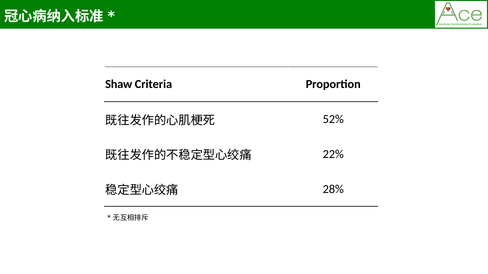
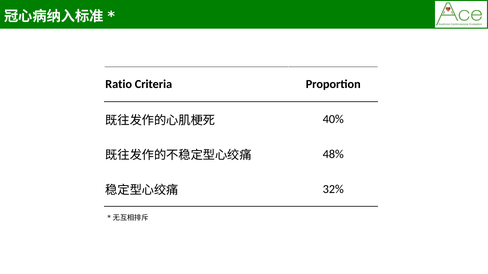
Shaw: Shaw -> Ratio
52%: 52% -> 40%
22%: 22% -> 48%
28%: 28% -> 32%
